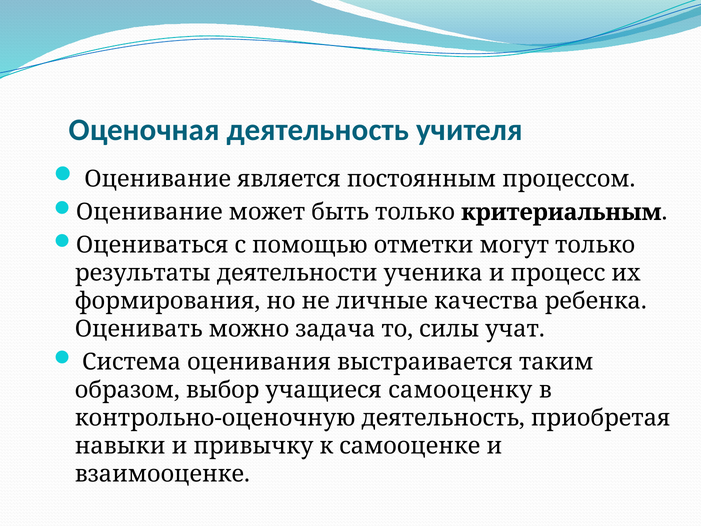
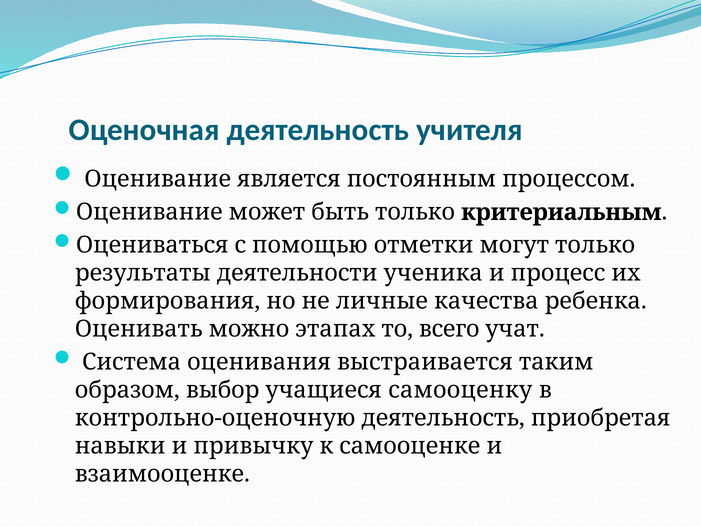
задача: задача -> этапах
силы: силы -> всего
